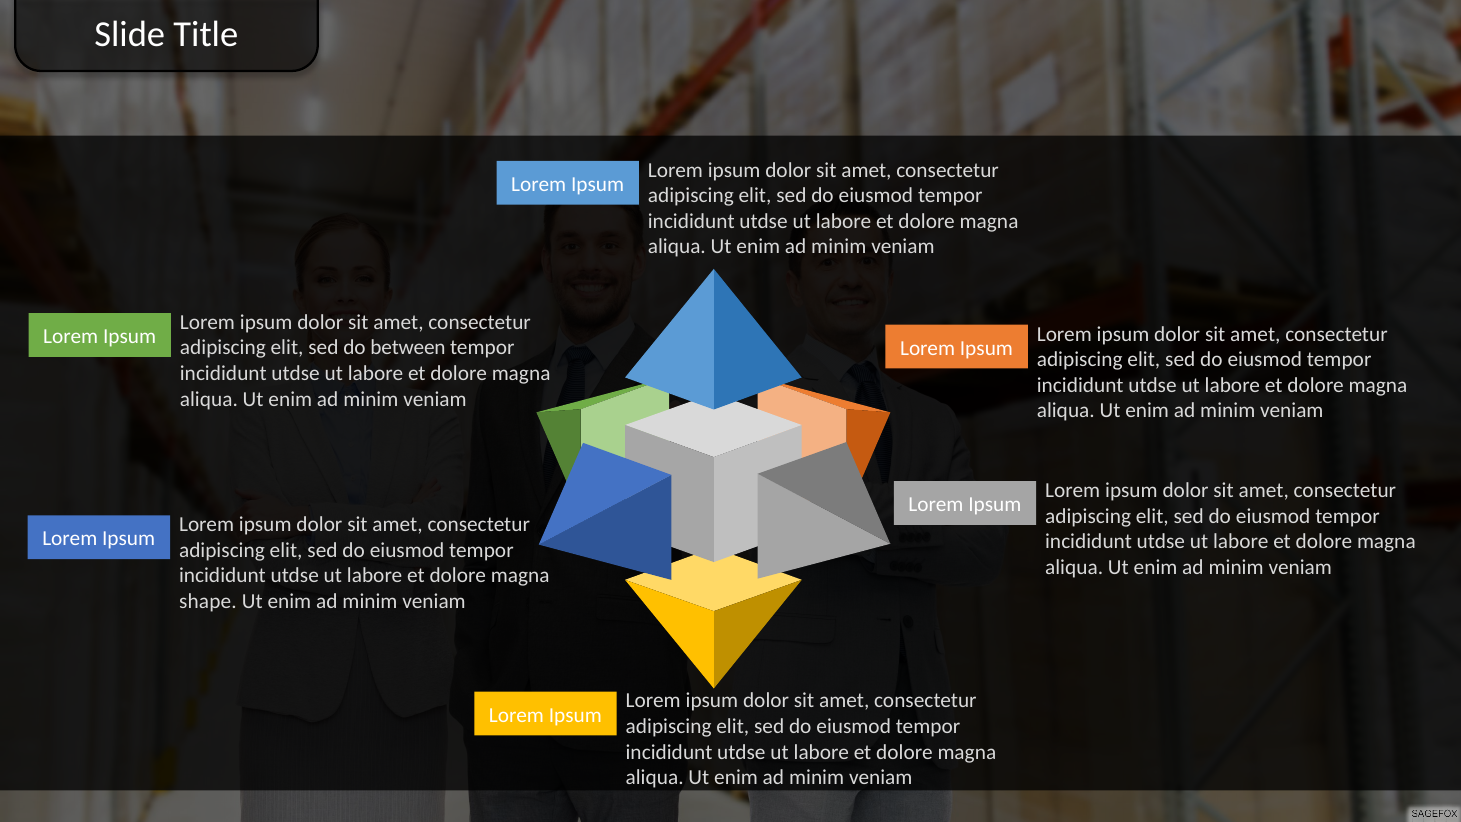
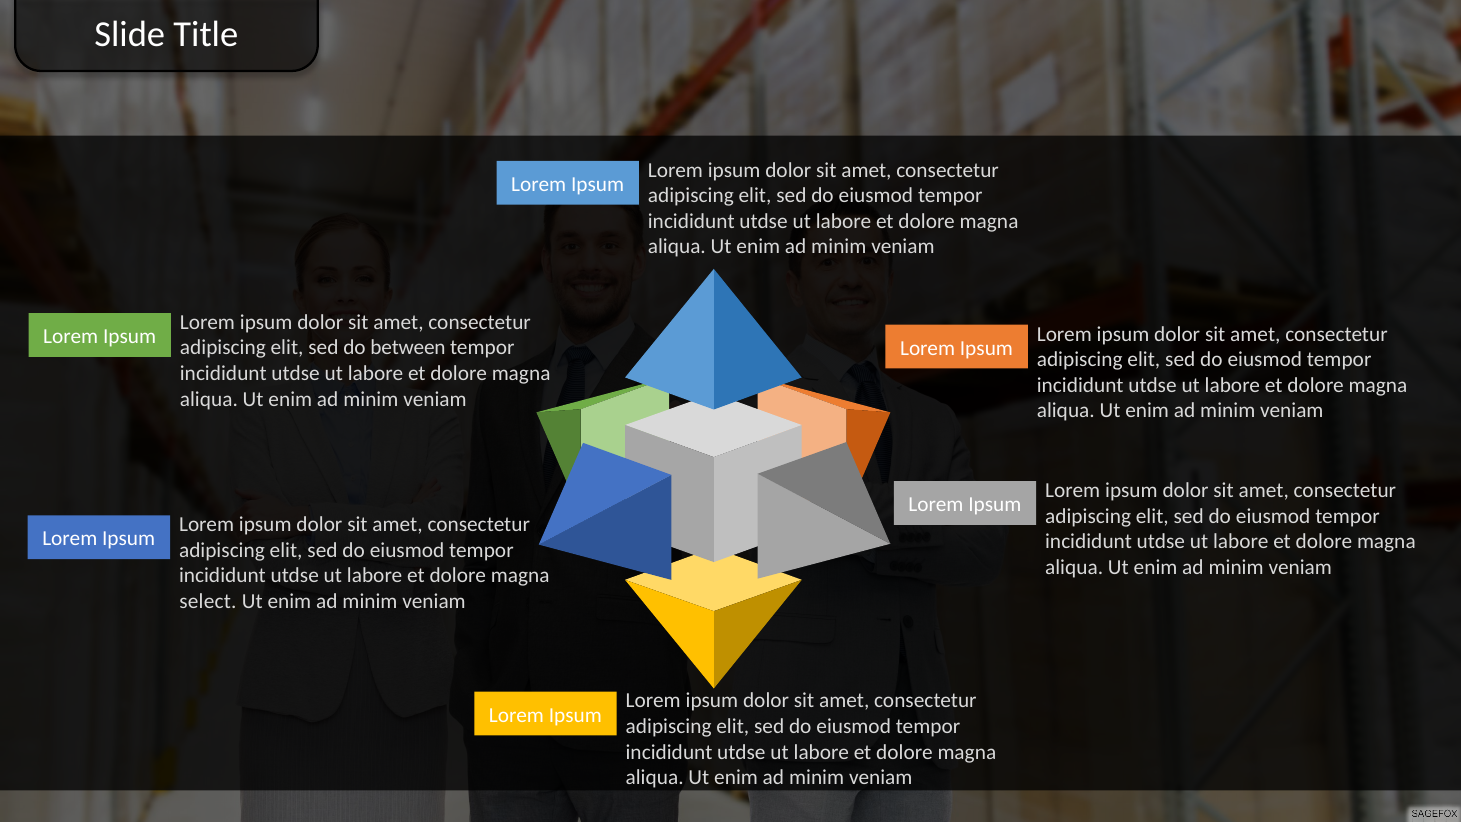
shape: shape -> select
